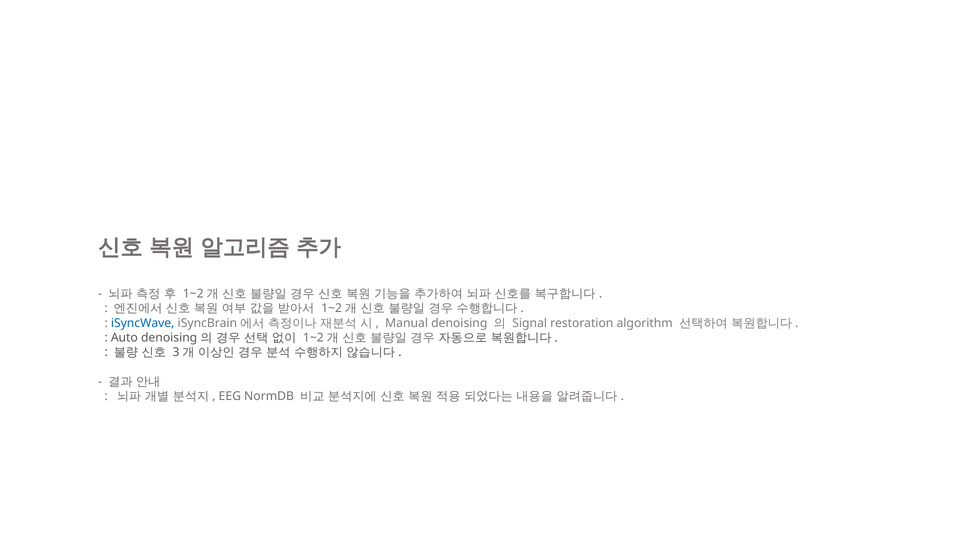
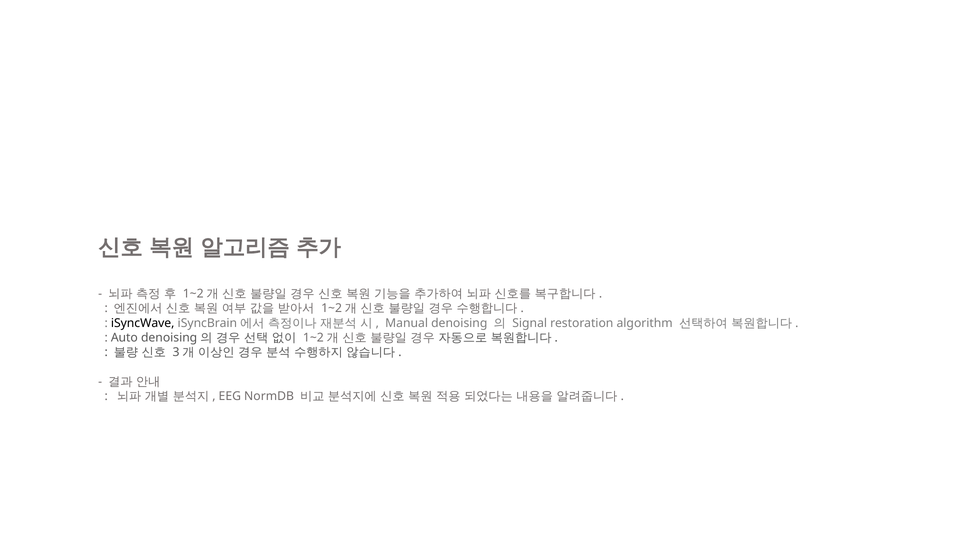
iSyncWave colour: blue -> black
